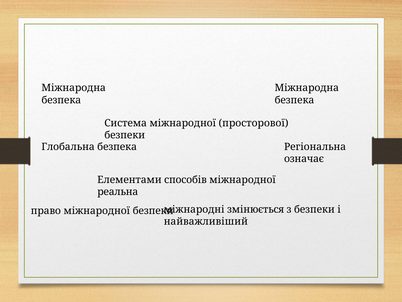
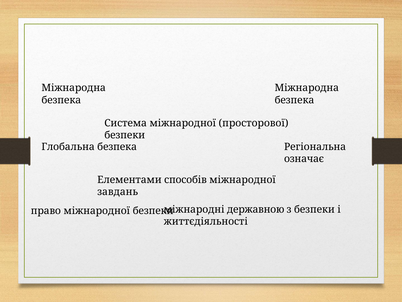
реальна: реальна -> завдань
змінюється: змінюється -> державною
найважливіший: найважливіший -> життєдіяльності
